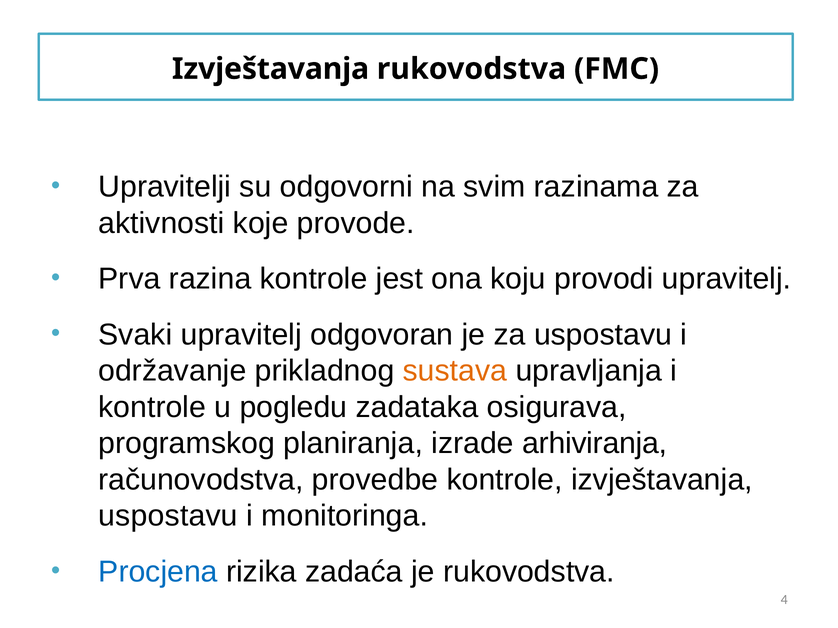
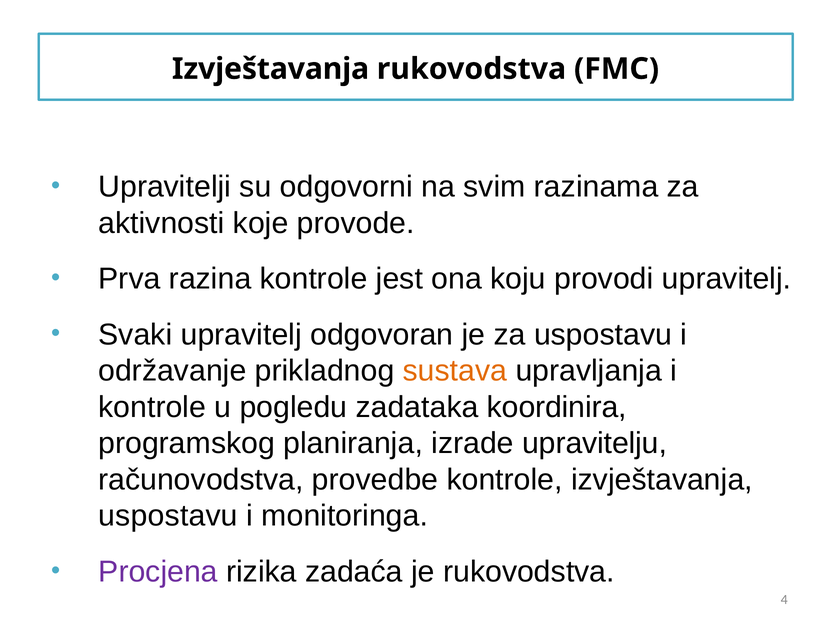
osigurava: osigurava -> koordinira
arhiviranja: arhiviranja -> upravitelju
Procjena colour: blue -> purple
